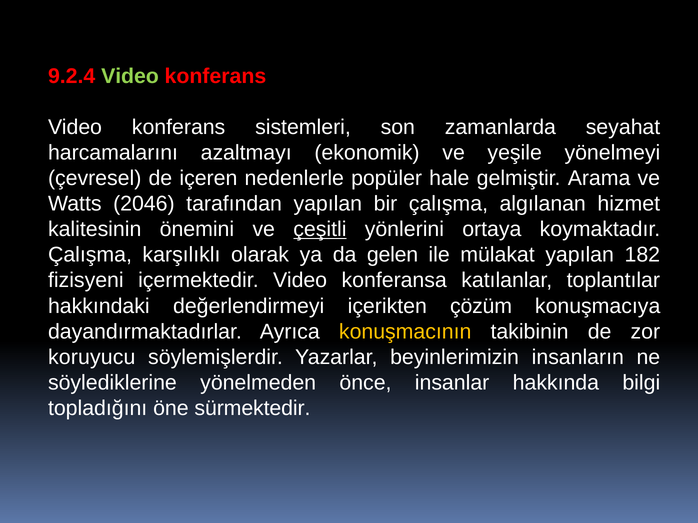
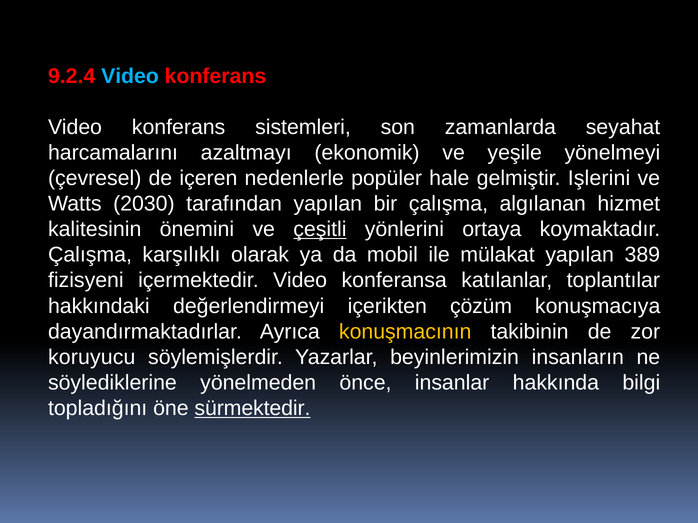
Video at (130, 76) colour: light green -> light blue
Arama: Arama -> Işlerini
2046: 2046 -> 2030
gelen: gelen -> mobil
182: 182 -> 389
sürmektedir underline: none -> present
